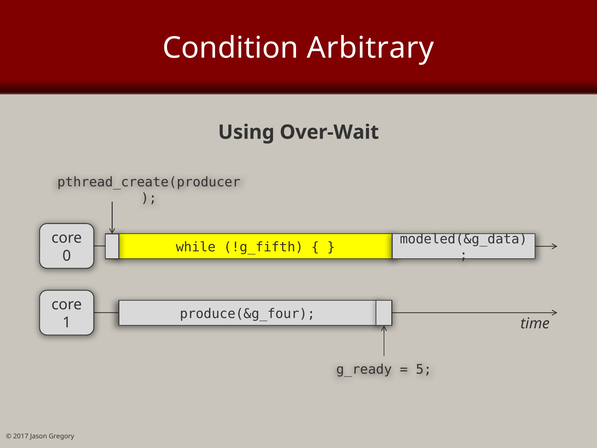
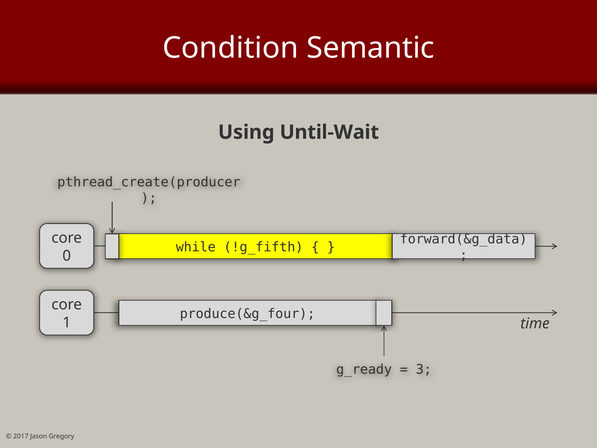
Arbitrary: Arbitrary -> Semantic
Over-Wait: Over-Wait -> Until-Wait
modeled(&g_data: modeled(&g_data -> forward(&g_data
5: 5 -> 3
